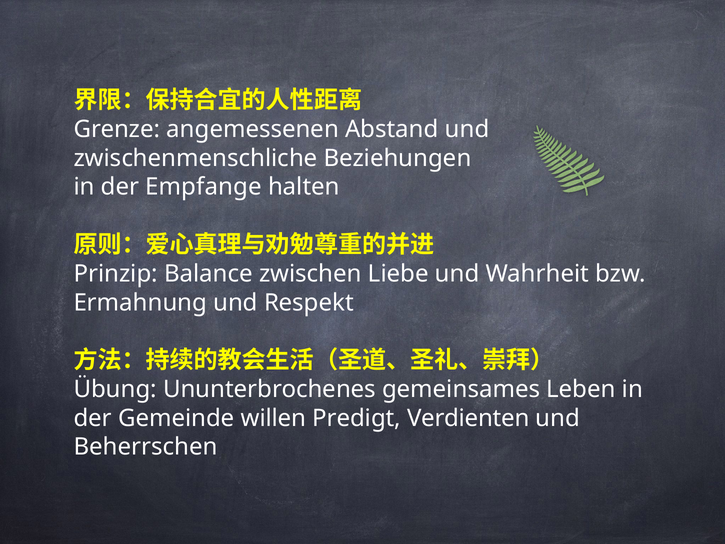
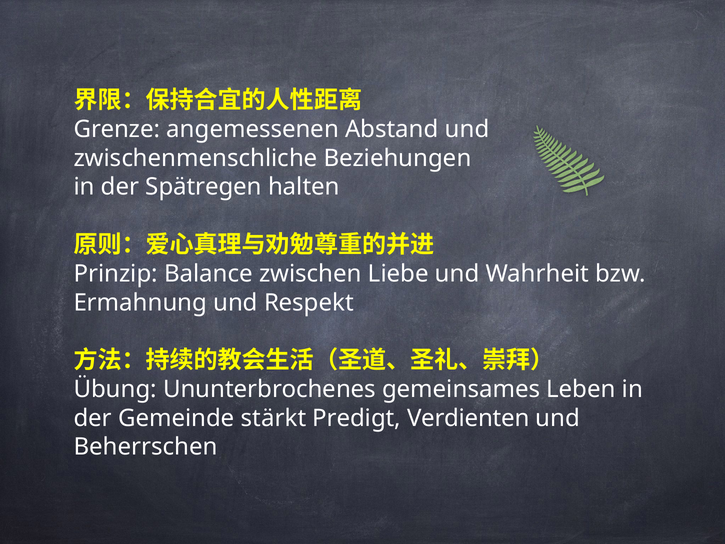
Empfange: Empfange -> Spätregen
willen: willen -> stärkt
